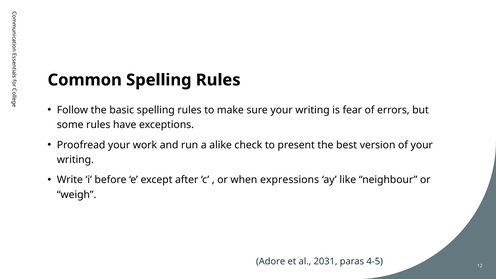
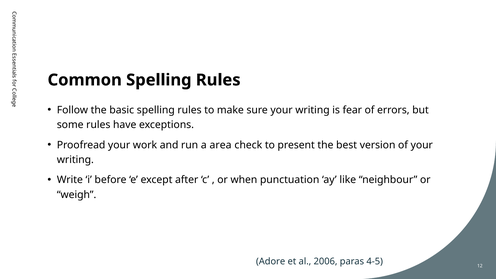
alike: alike -> area
expressions: expressions -> punctuation
2031: 2031 -> 2006
